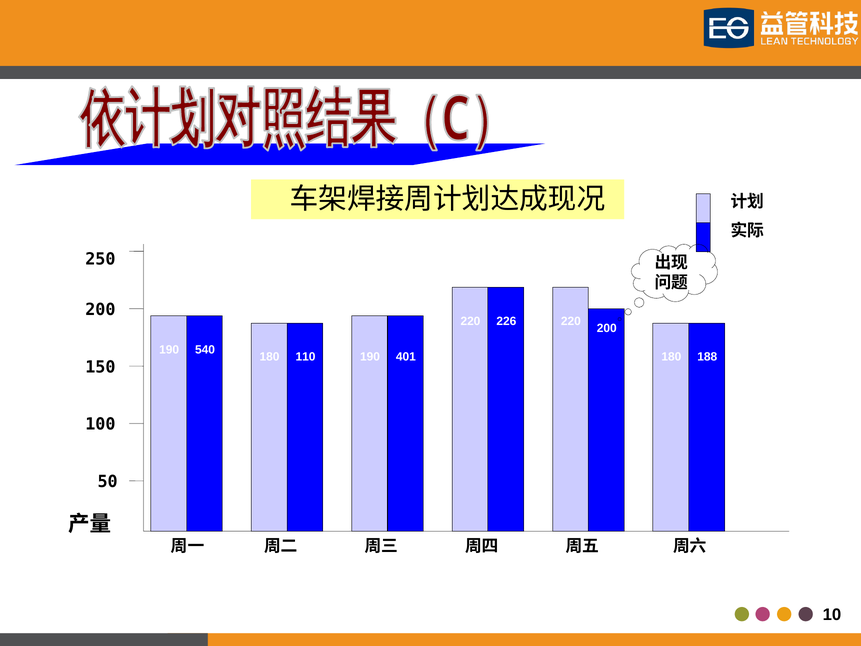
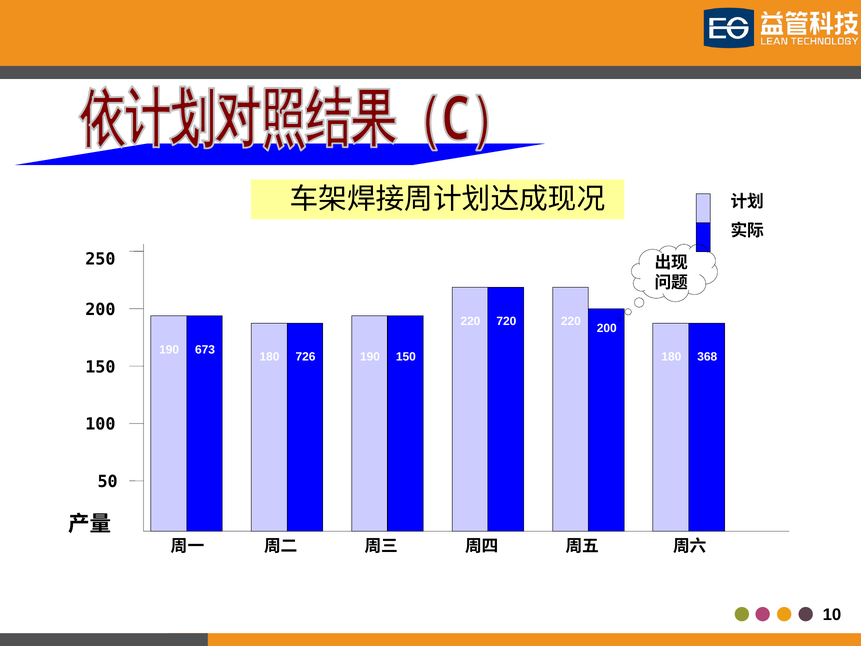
226: 226 -> 720
540: 540 -> 673
110: 110 -> 726
190 401: 401 -> 150
188: 188 -> 368
